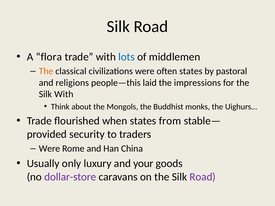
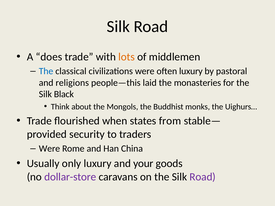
flora: flora -> does
lots colour: blue -> orange
The at (46, 71) colour: orange -> blue
often states: states -> luxury
impressions: impressions -> monasteries
Silk With: With -> Black
